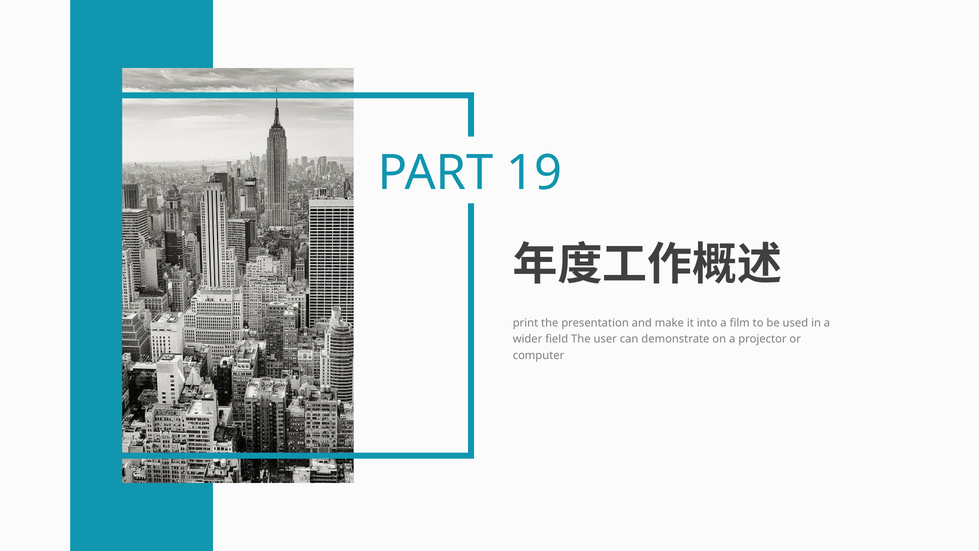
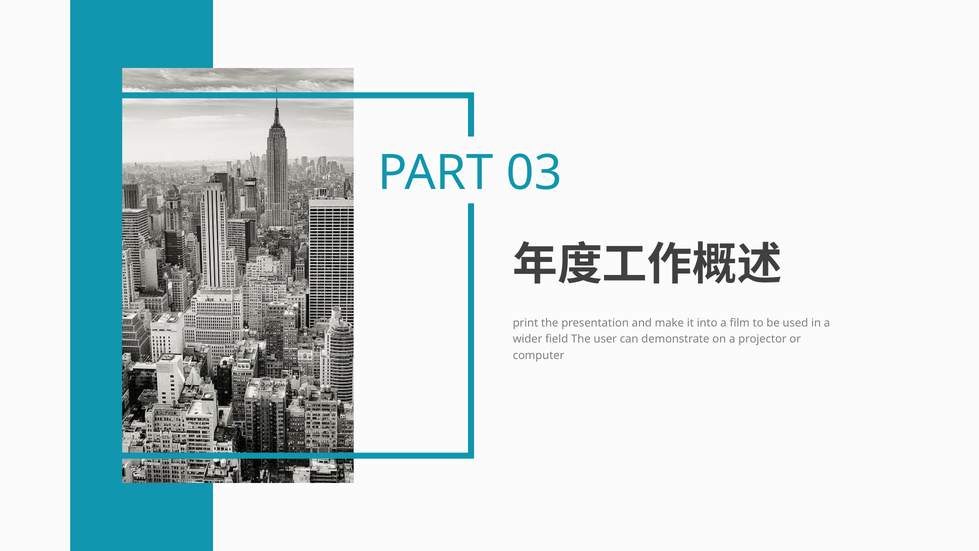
19: 19 -> 03
